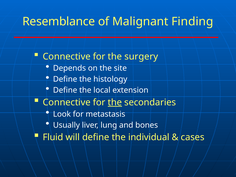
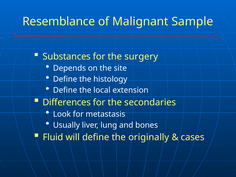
Finding: Finding -> Sample
Connective at (67, 57): Connective -> Substances
Connective at (67, 102): Connective -> Differences
the at (115, 102) underline: present -> none
individual: individual -> originally
